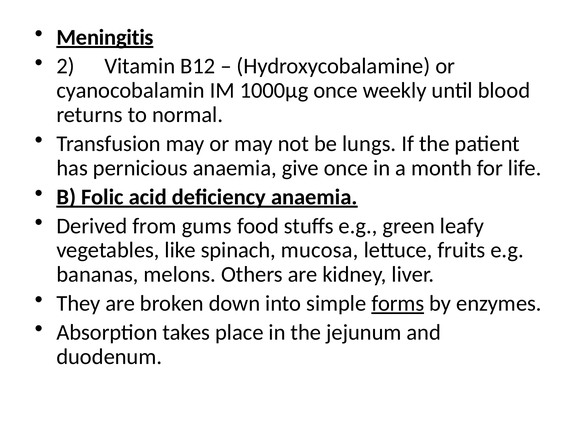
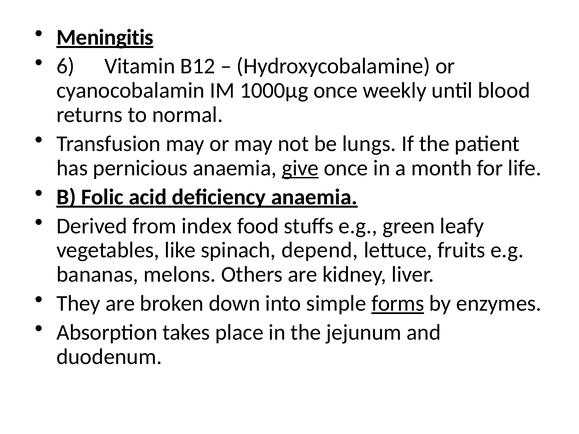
2: 2 -> 6
give underline: none -> present
gums: gums -> index
mucosa: mucosa -> depend
